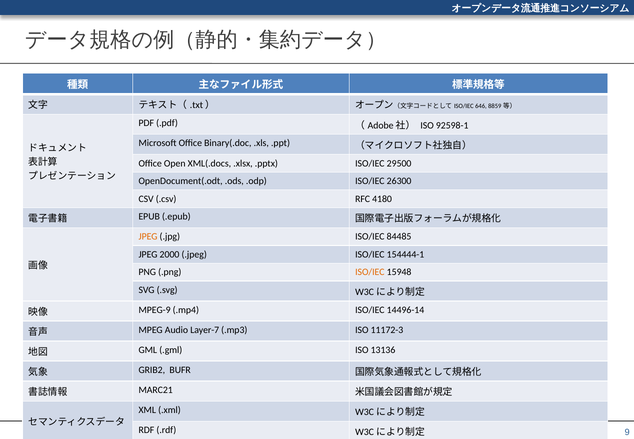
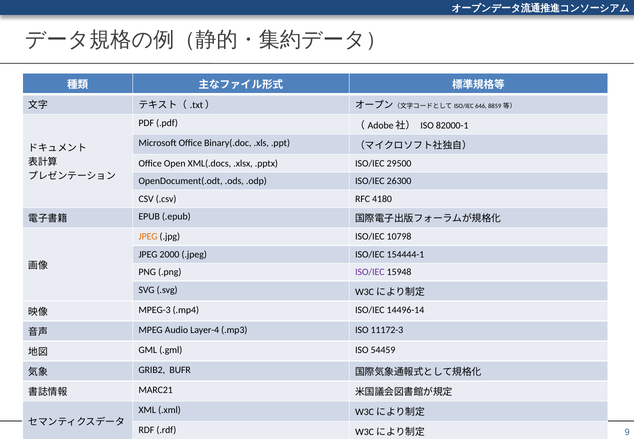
92598-1: 92598-1 -> 82000-1
84485: 84485 -> 10798
ISO/IEC at (370, 272) colour: orange -> purple
MPEG-9: MPEG-9 -> MPEG-3
Layer-7: Layer-7 -> Layer-4
13136: 13136 -> 54459
